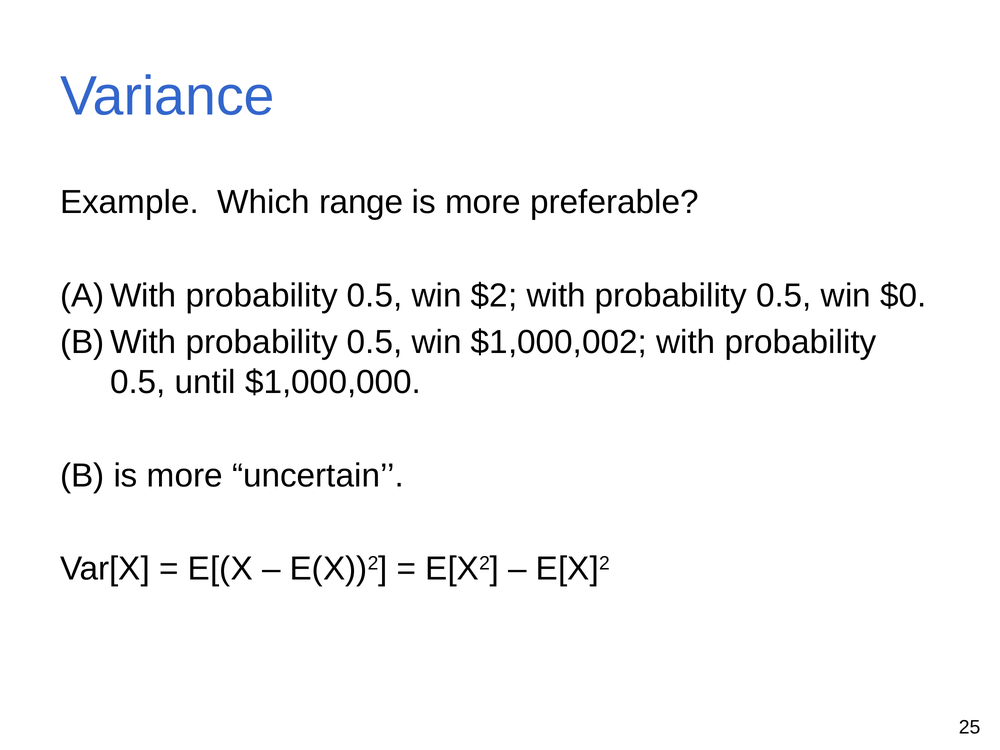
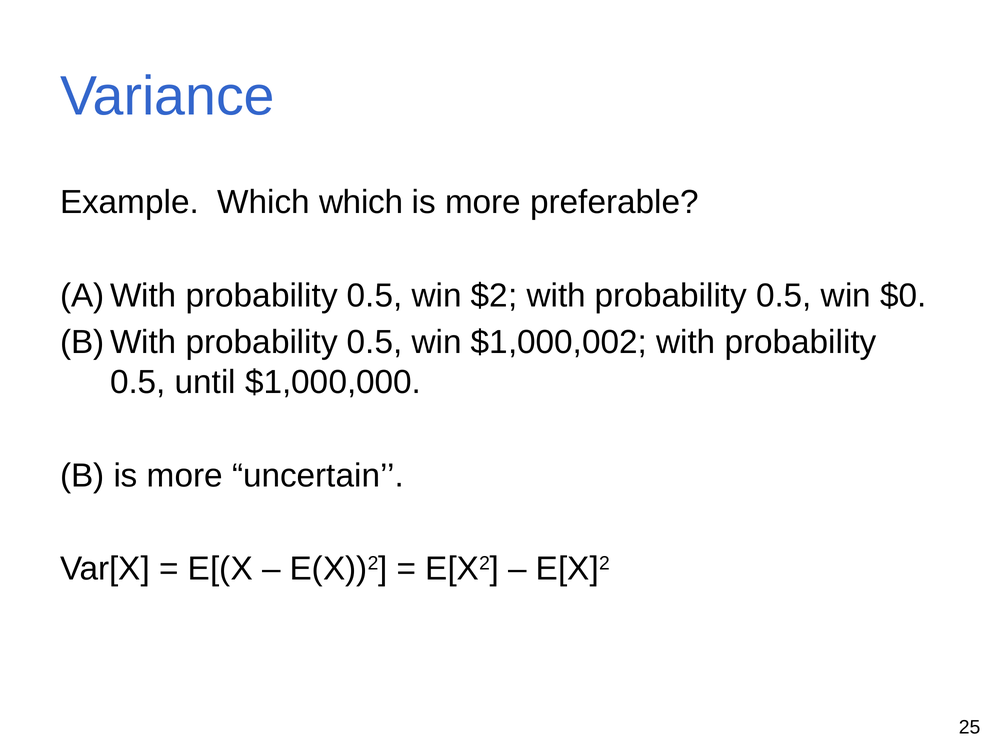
Which range: range -> which
